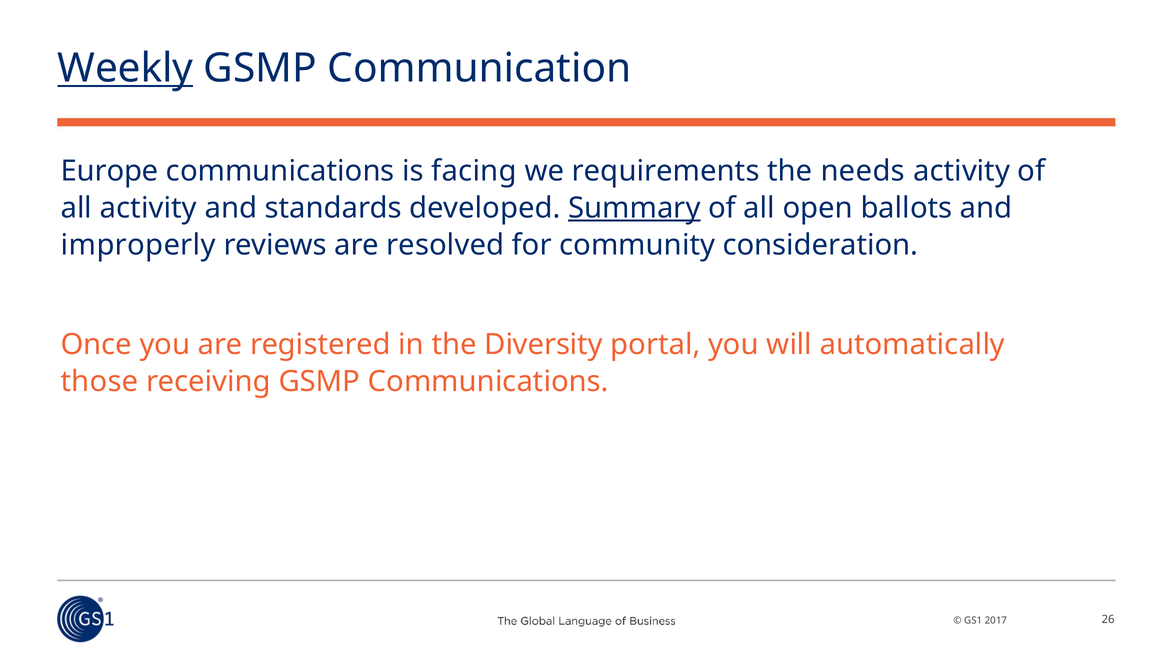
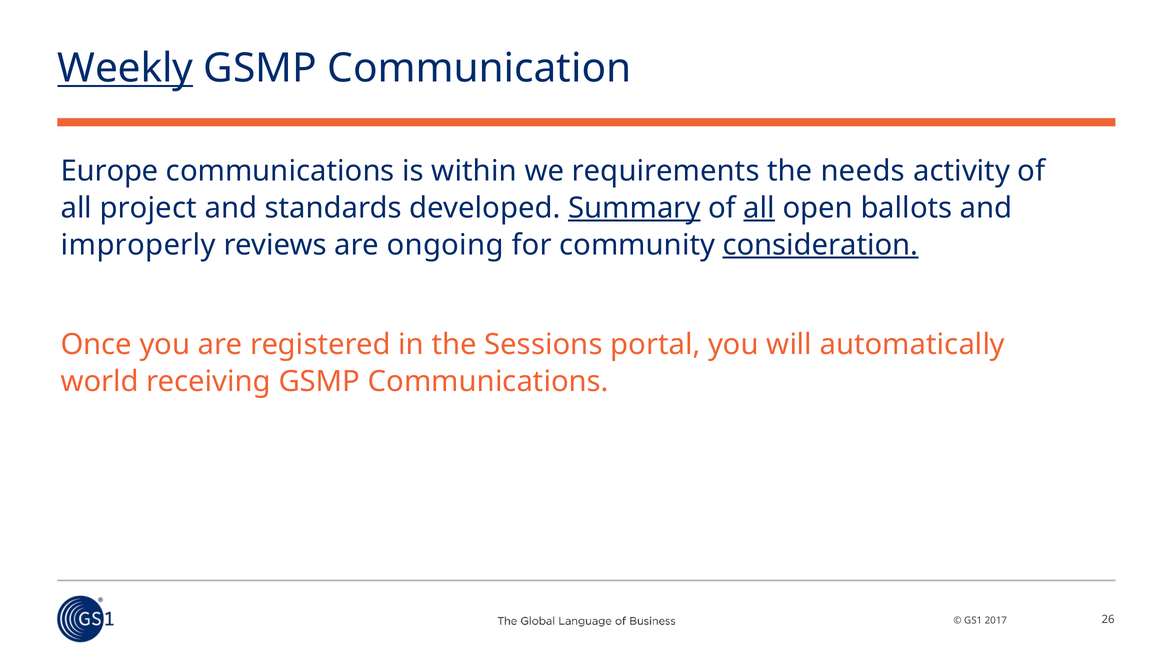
facing: facing -> within
all activity: activity -> project
all at (759, 208) underline: none -> present
resolved: resolved -> ongoing
consideration underline: none -> present
Diversity: Diversity -> Sessions
those: those -> world
